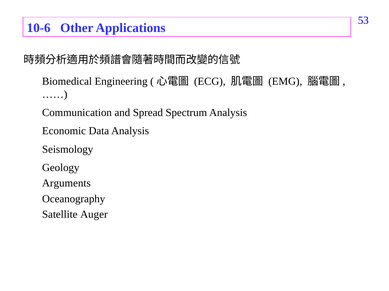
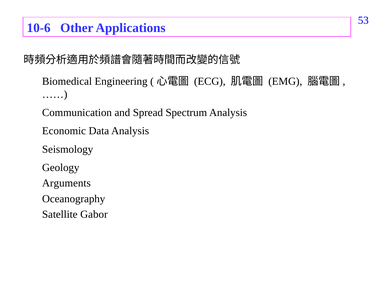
Auger: Auger -> Gabor
